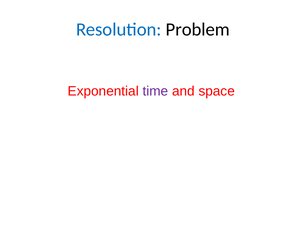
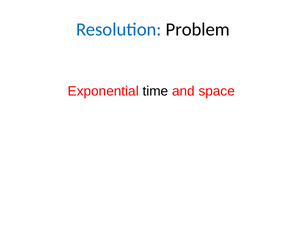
time colour: purple -> black
